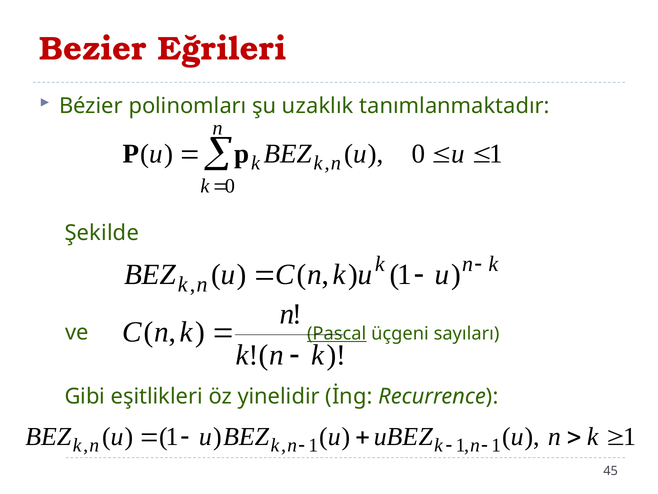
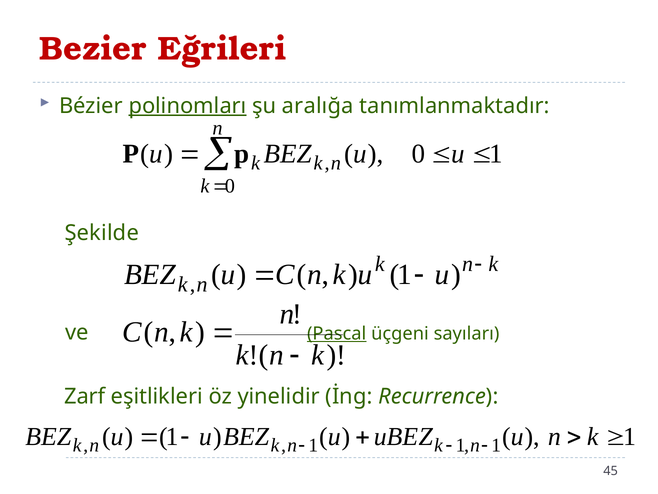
polinomları underline: none -> present
uzaklık: uzaklık -> aralığa
Gibi: Gibi -> Zarf
